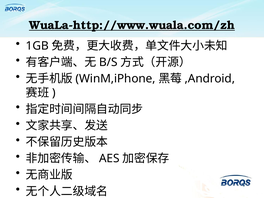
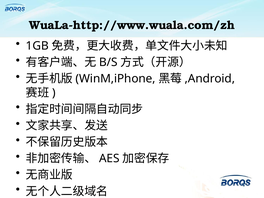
WuaLa-http://www.wuala.com/zh underline: present -> none
